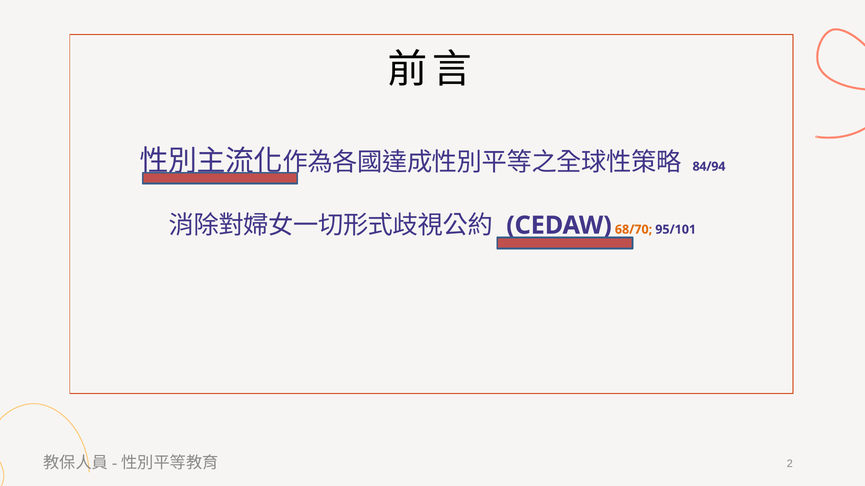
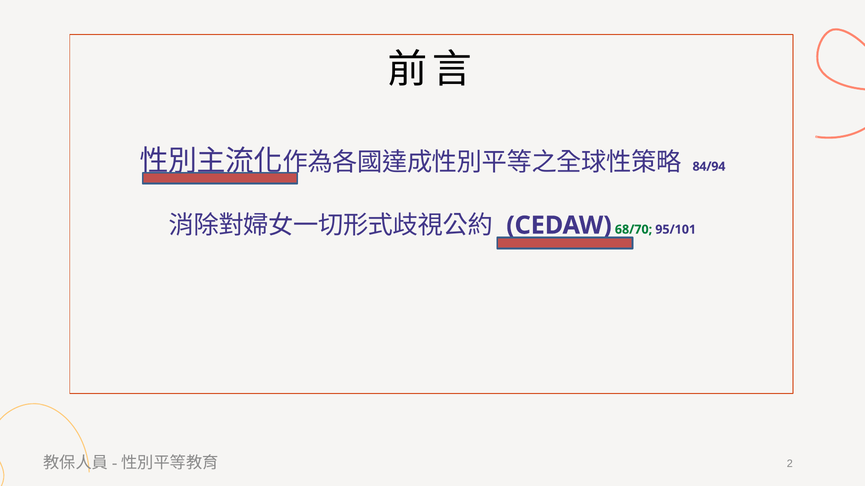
68/70 colour: orange -> green
